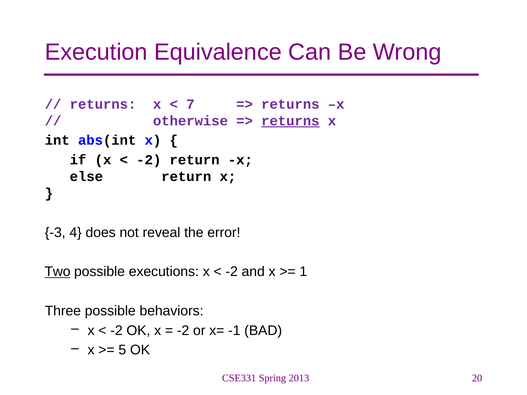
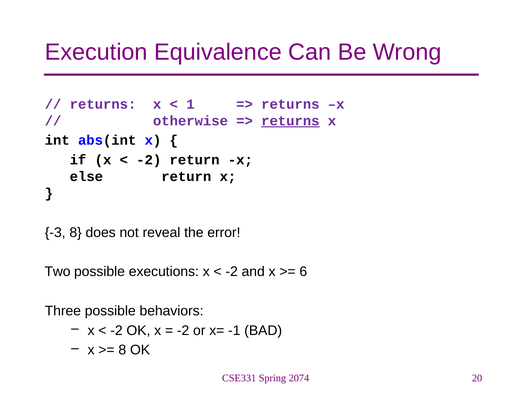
7: 7 -> 1
-3 4: 4 -> 8
Two underline: present -> none
1: 1 -> 6
5 at (122, 350): 5 -> 8
2013: 2013 -> 2074
